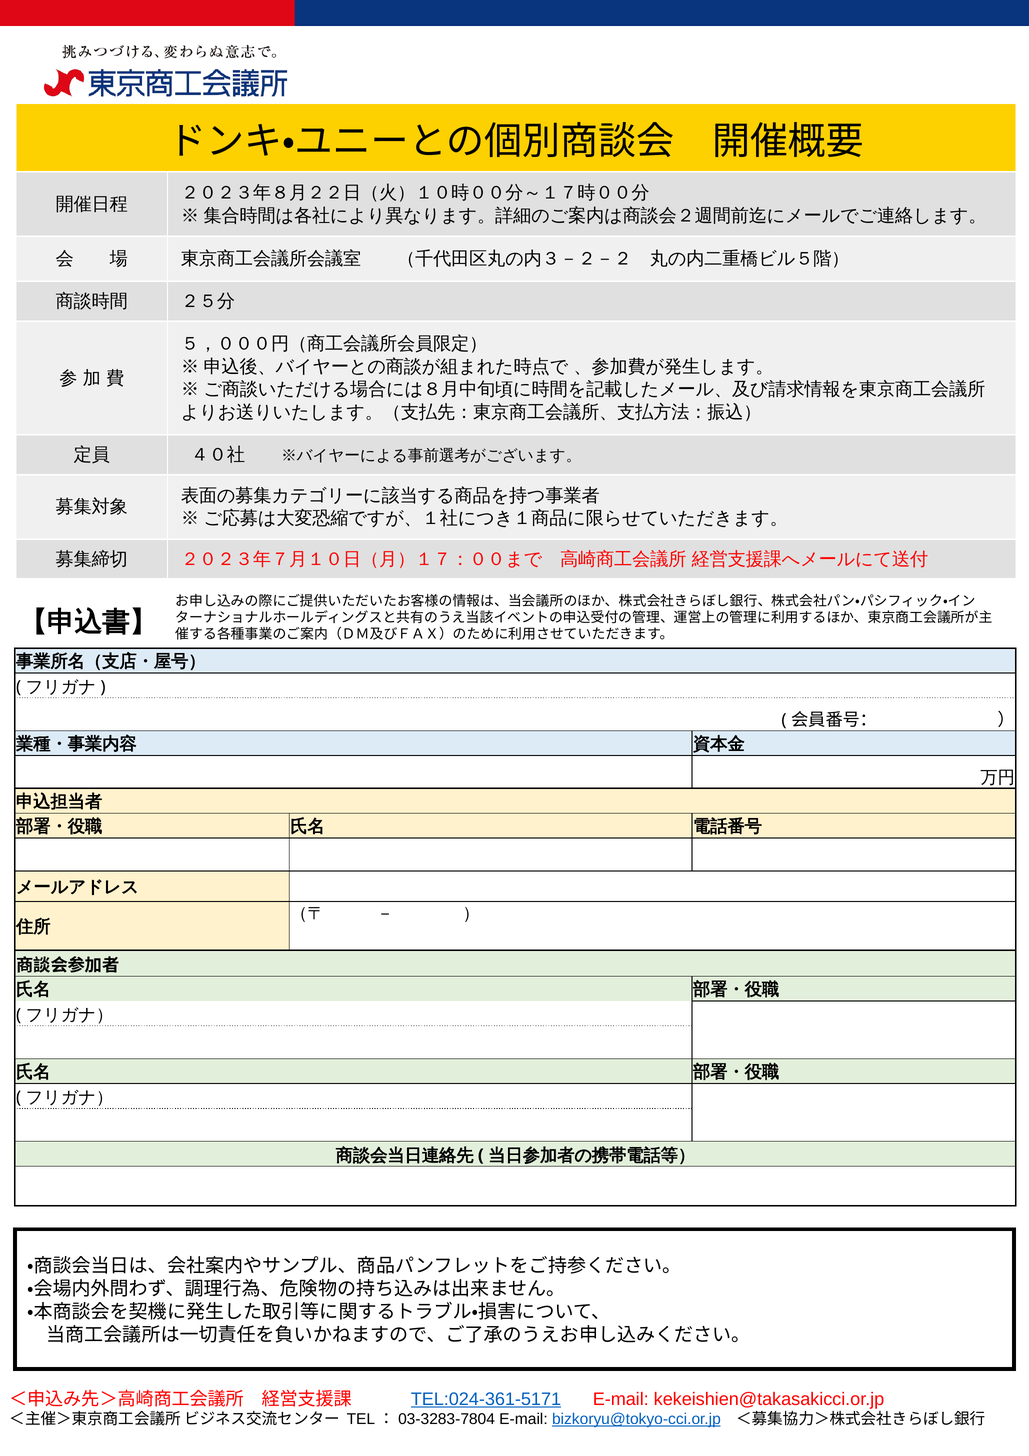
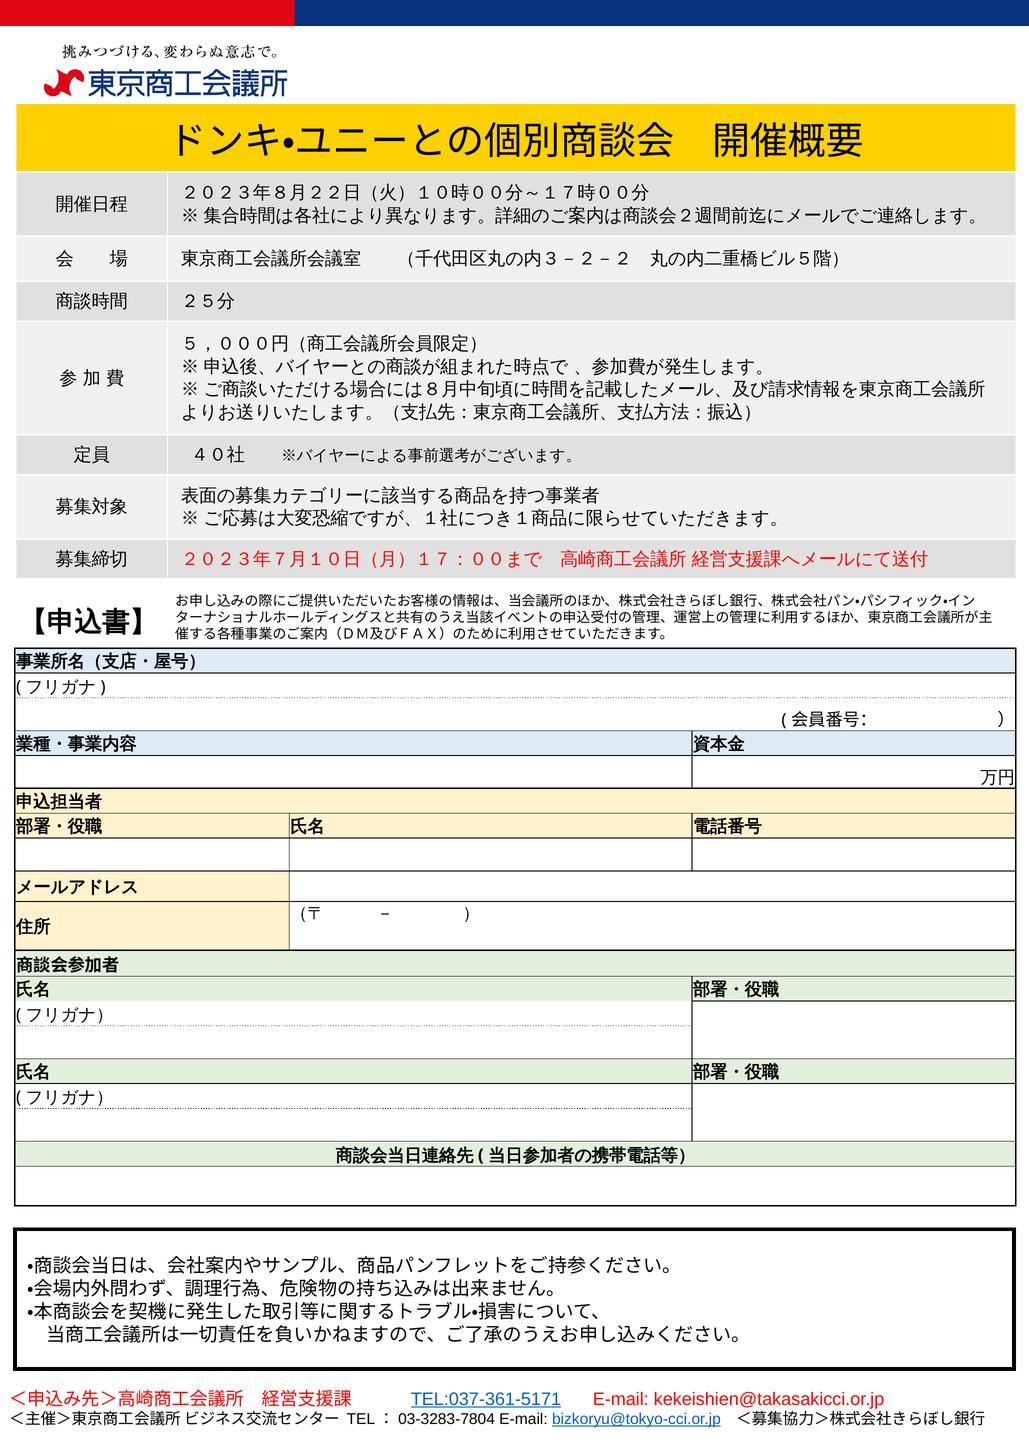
TEL:024-361-5171: TEL:024-361-5171 -> TEL:037-361-5171
